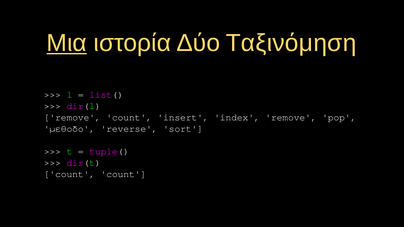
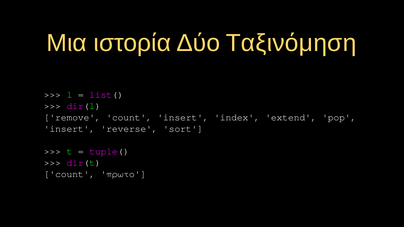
Μια underline: present -> none
index remove: remove -> extend
μέθοδο at (69, 129): μέθοδο -> insert
count count: count -> πρώτο
